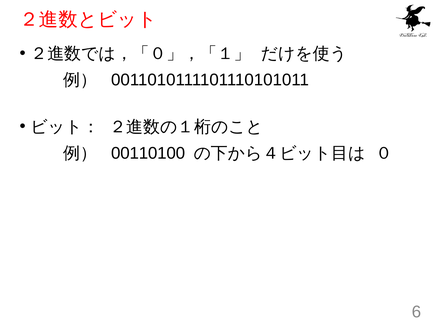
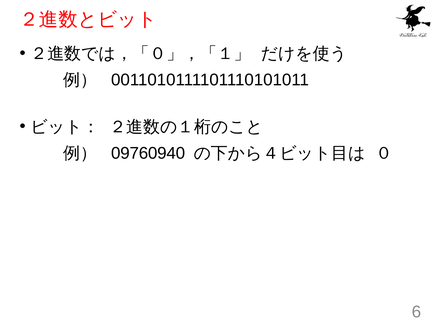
00110100: 00110100 -> 09760940
